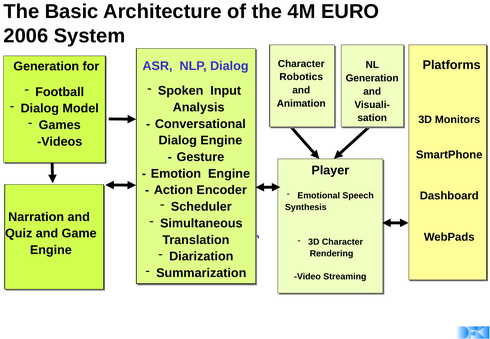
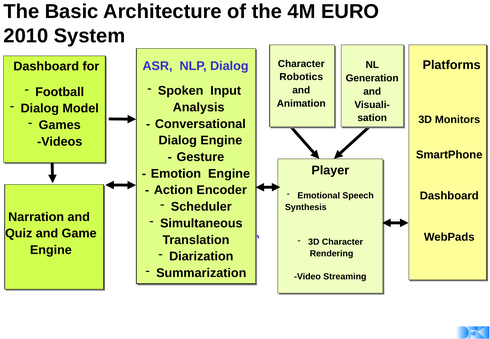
2006: 2006 -> 2010
Generation at (46, 67): Generation -> Dashboard
